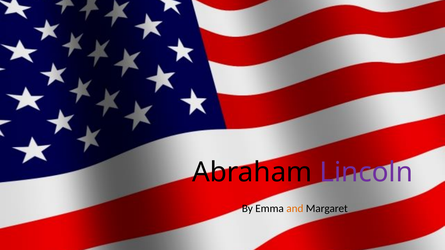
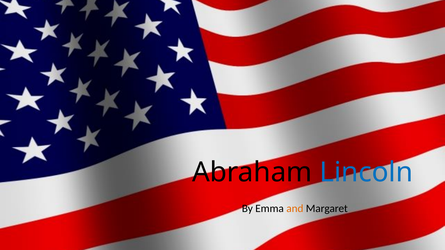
Lincoln colour: purple -> blue
